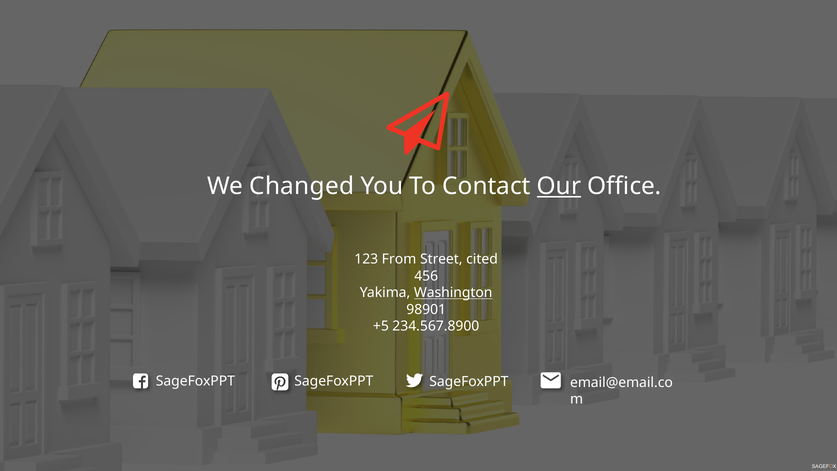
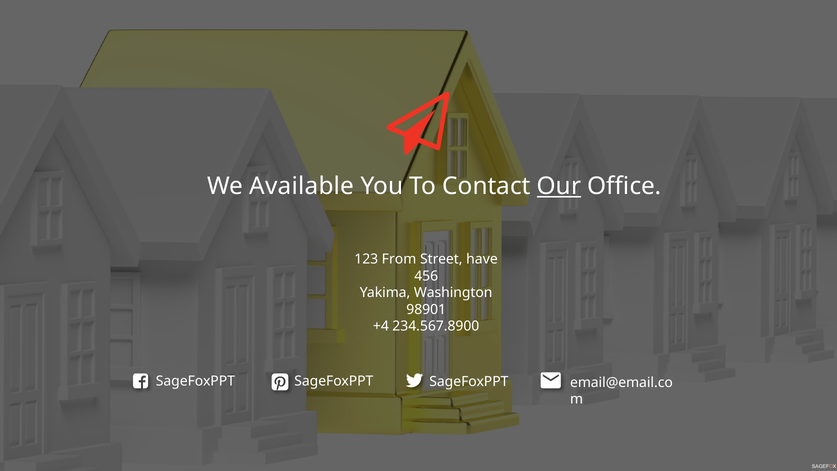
Changed: Changed -> Available
cited: cited -> have
Washington underline: present -> none
+5: +5 -> +4
